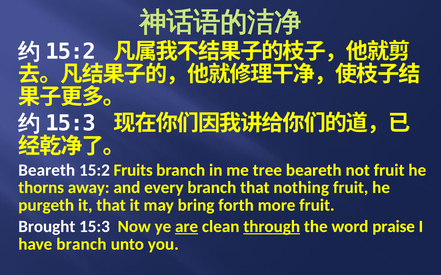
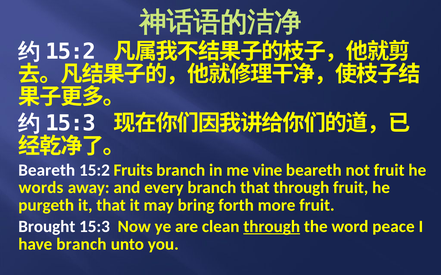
tree: tree -> vine
thorns: thorns -> words
that nothing: nothing -> through
are underline: present -> none
praise: praise -> peace
